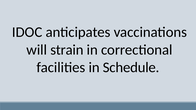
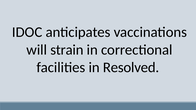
Schedule: Schedule -> Resolved
